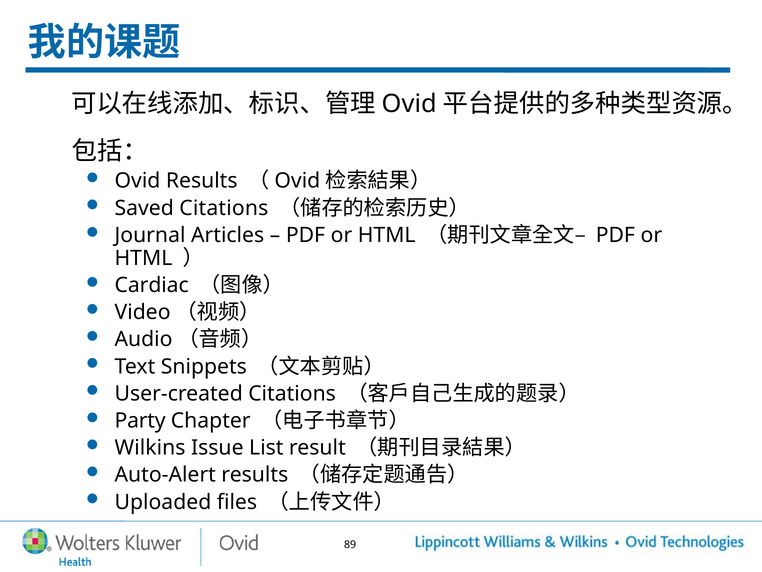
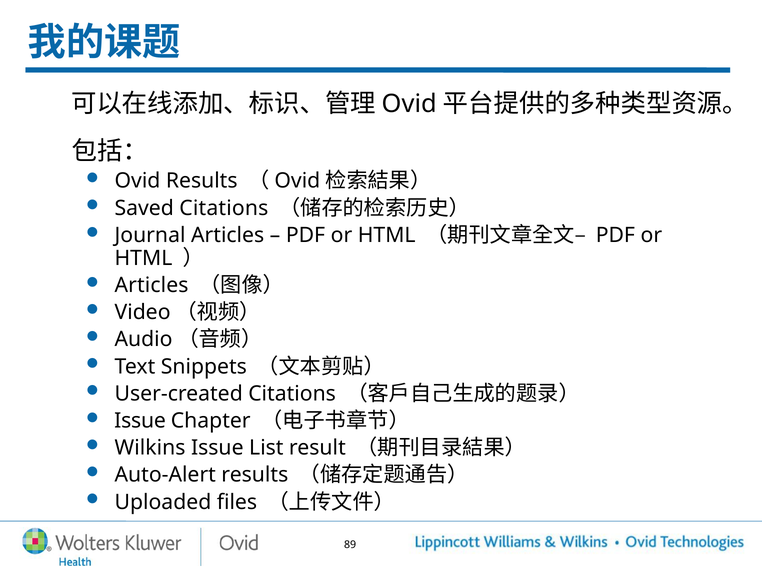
Cardiac at (152, 285): Cardiac -> Articles
Party at (140, 420): Party -> Issue
